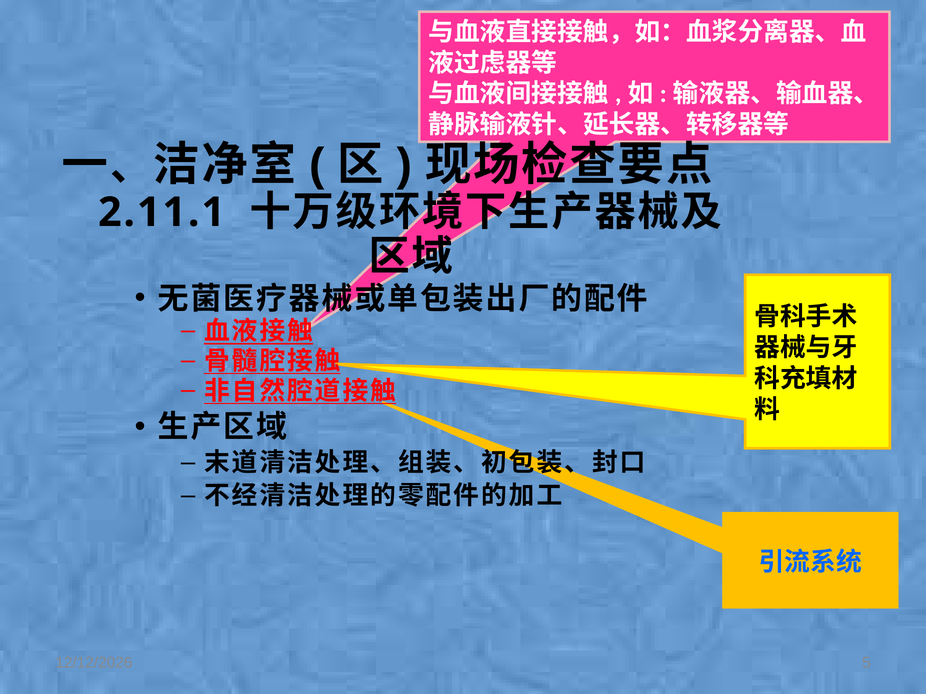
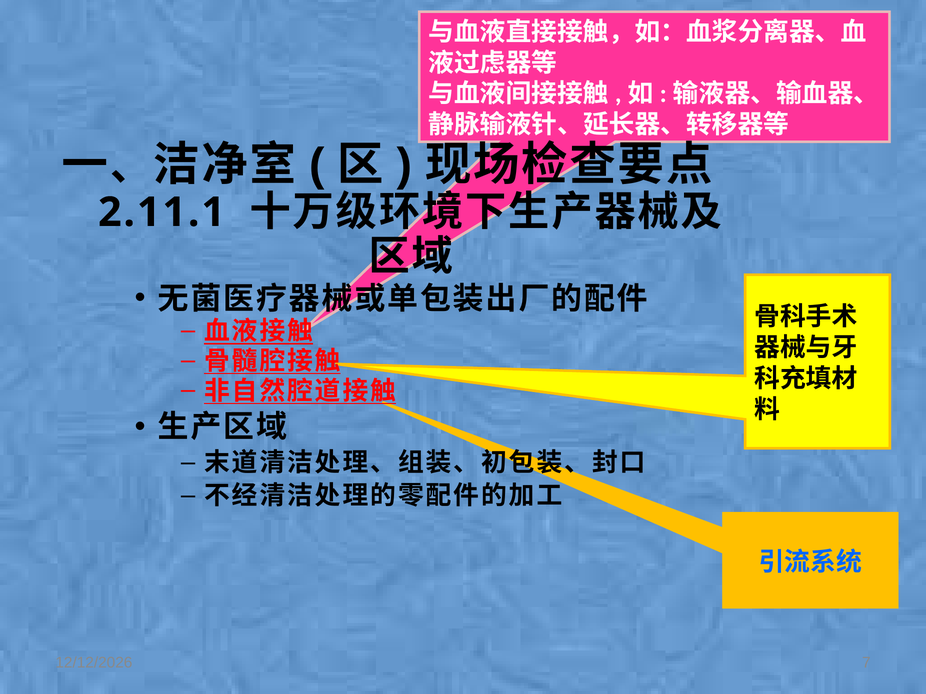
5: 5 -> 7
